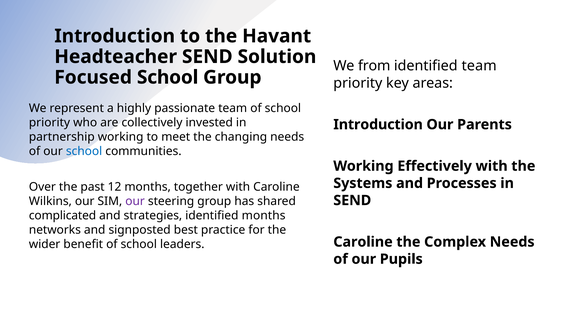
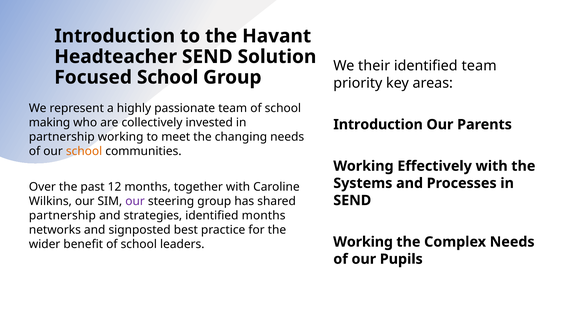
from: from -> their
priority at (49, 122): priority -> making
school at (84, 151) colour: blue -> orange
complicated at (62, 215): complicated -> partnership
Caroline at (363, 242): Caroline -> Working
